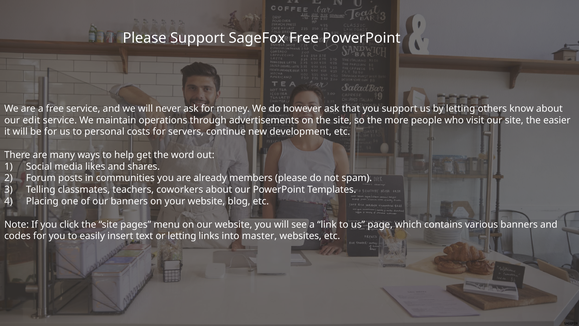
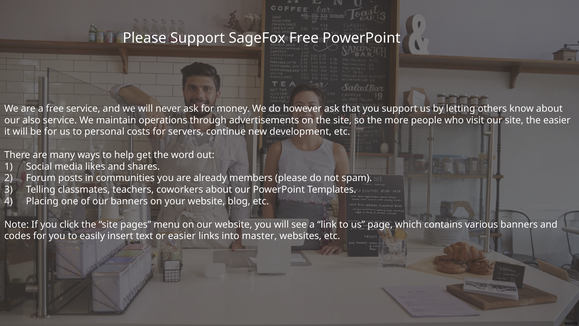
edit: edit -> also
or letting: letting -> easier
